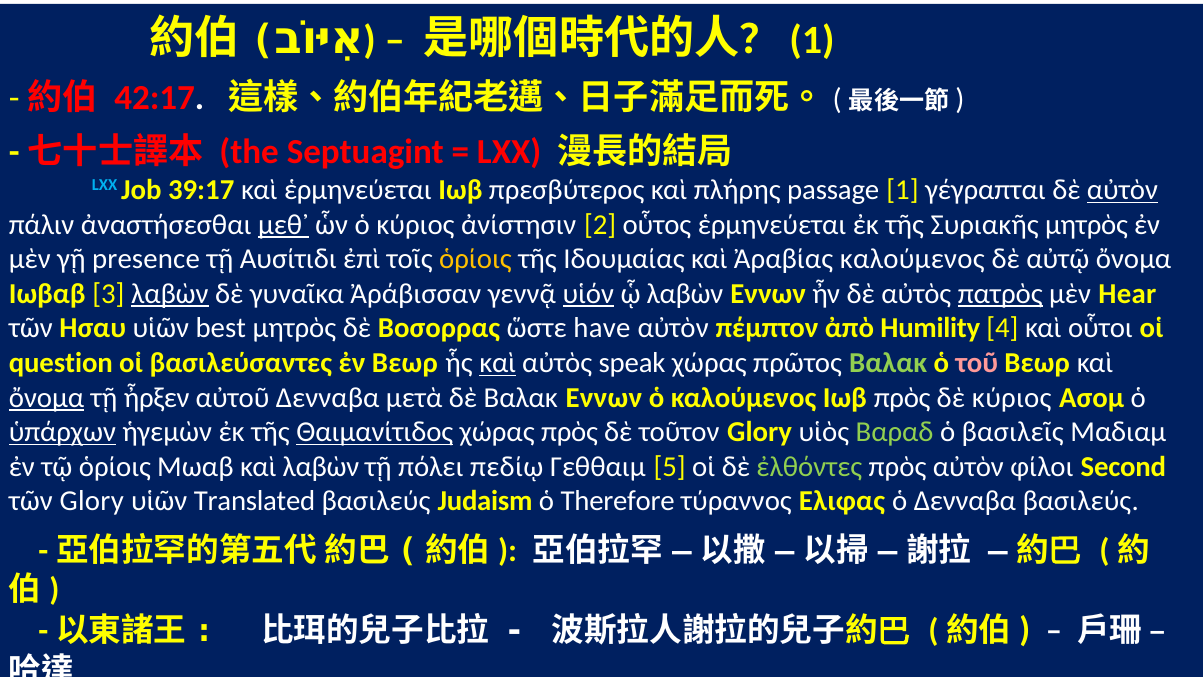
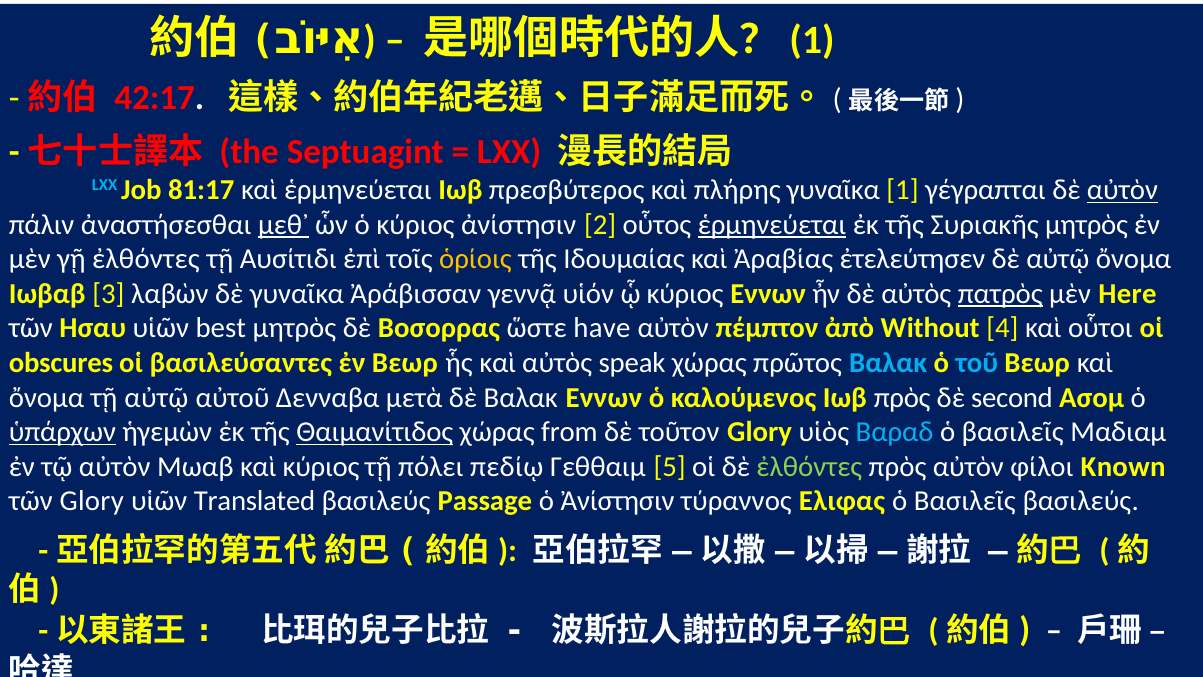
39:17: 39:17 -> 81:17
πλήρης passage: passage -> γυναῖκα
ἑρμηνεύεται at (772, 225) underline: none -> present
γῇ presence: presence -> ἐλθόντες
Ἀραβίας καλούμενος: καλούμενος -> ἐτελεύτησεν
λαβὼν at (170, 294) underline: present -> none
υἱόν underline: present -> none
ᾧ λαβὼν: λαβὼν -> κύριος
Hear: Hear -> Here
Humility: Humility -> Without
question: question -> obscures
καὶ at (498, 363) underline: present -> none
Βαλακ at (888, 363) colour: light green -> light blue
τοῦ colour: pink -> light blue
ὄνομα at (47, 397) underline: present -> none
τῇ ἦρξεν: ἦρξεν -> αὐτῷ
δὲ κύριος: κύριος -> second
χώρας πρὸς: πρὸς -> from
Βαραδ colour: light green -> light blue
τῷ ὁρίοις: ὁρίοις -> αὐτὸν
καὶ λαβὼν: λαβὼν -> κύριος
Second: Second -> Known
Judaism: Judaism -> Passage
ὁ Therefore: Therefore -> Ἀνίστησιν
Δενναβα at (965, 501): Δενναβα -> Βασιλεῖς
